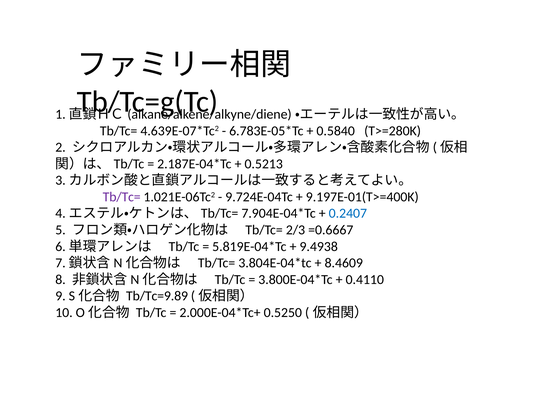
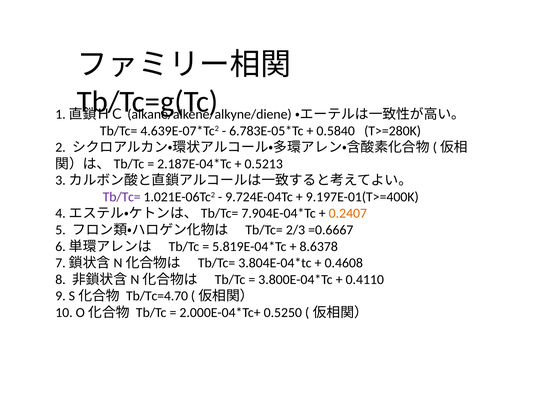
0.2407 colour: blue -> orange
9.4938: 9.4938 -> 8.6378
8.4609: 8.4609 -> 0.4608
Tb/Tc=9.89: Tb/Tc=9.89 -> Tb/Tc=4.70
